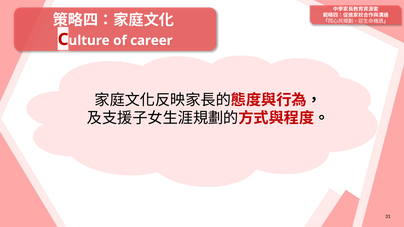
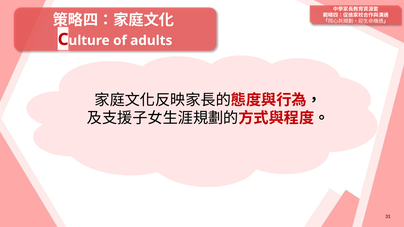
career: career -> adults
